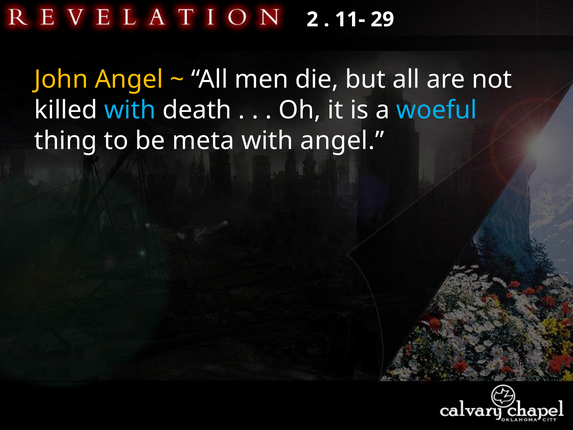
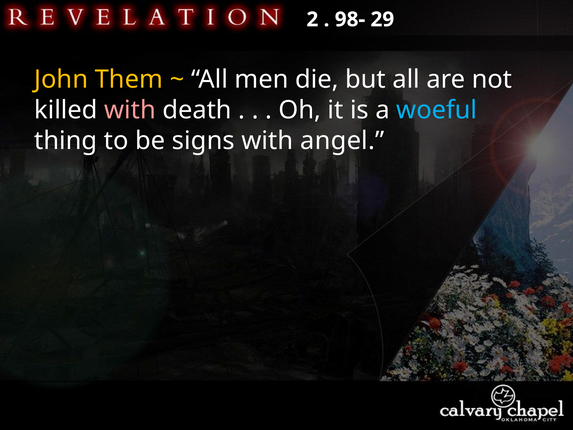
11-: 11- -> 98-
John Angel: Angel -> Them
with at (130, 110) colour: light blue -> pink
meta: meta -> signs
